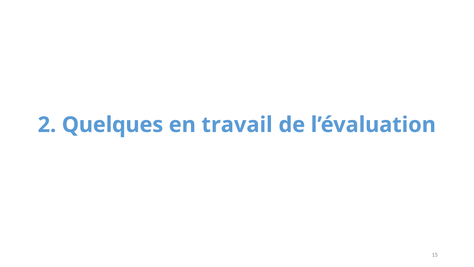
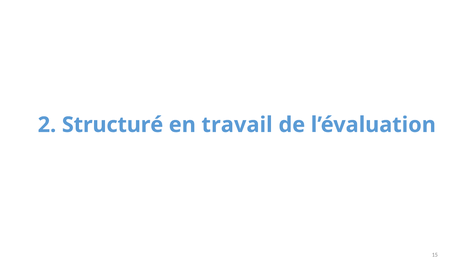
Quelques: Quelques -> Structuré
